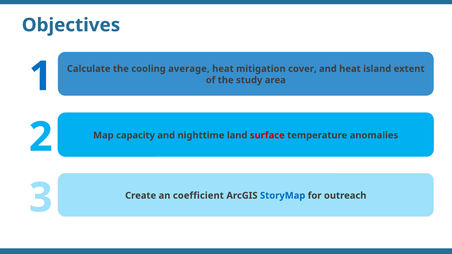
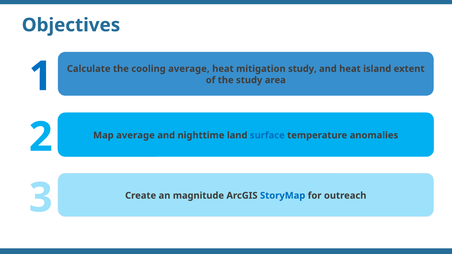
mitigation cover: cover -> study
Map capacity: capacity -> average
surface colour: red -> blue
coefficient: coefficient -> magnitude
